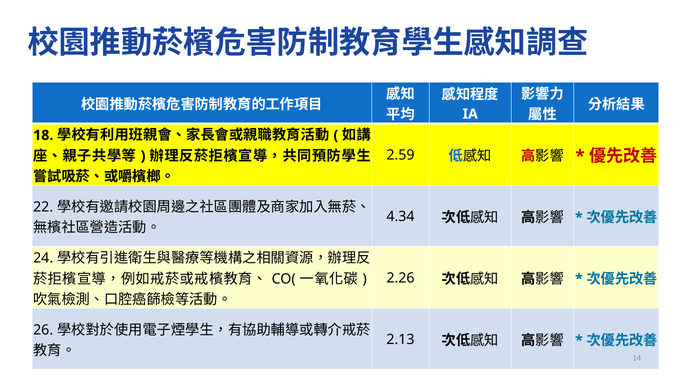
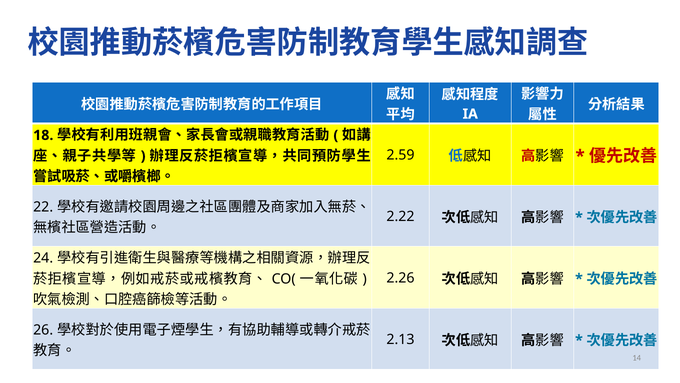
4.34: 4.34 -> 2.22
